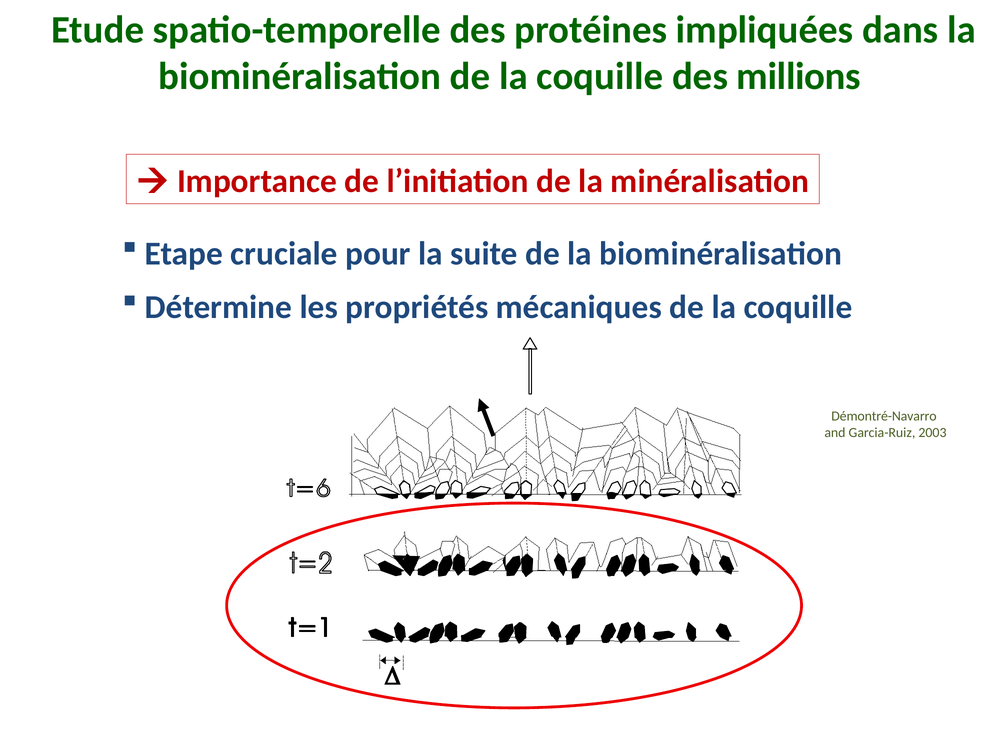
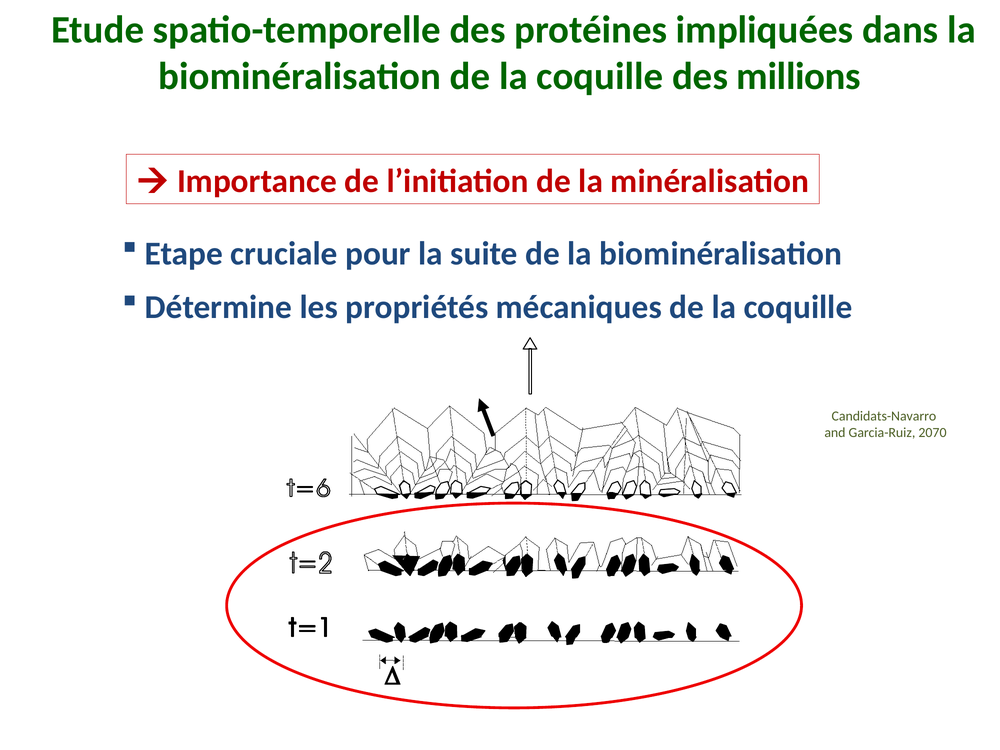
Démontré-Navarro: Démontré-Navarro -> Candidats-Navarro
2003: 2003 -> 2070
